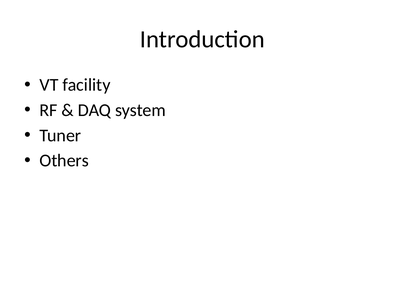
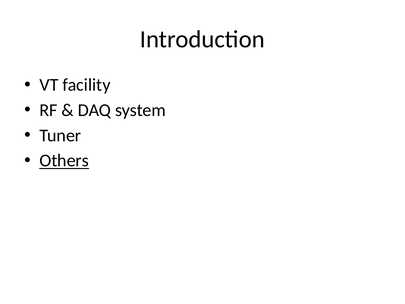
Others underline: none -> present
